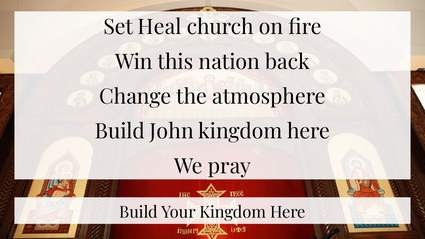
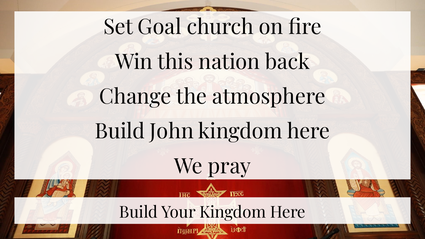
Heal: Heal -> Goal
